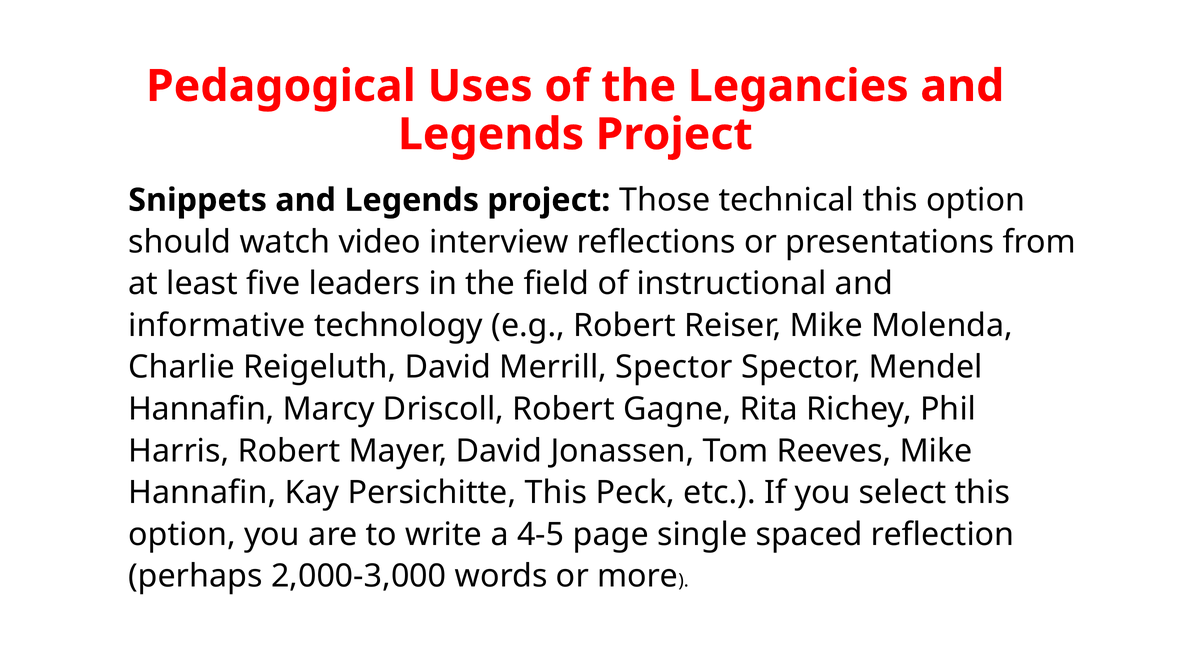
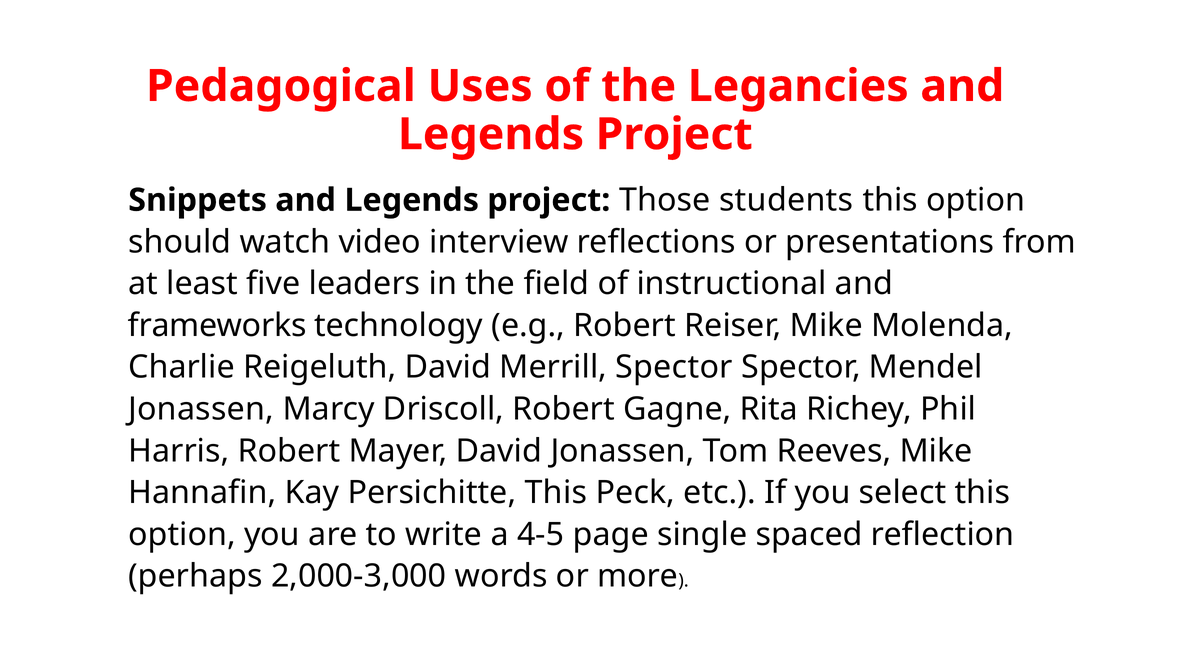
technical: technical -> students
informative: informative -> frameworks
Hannafin at (201, 409): Hannafin -> Jonassen
